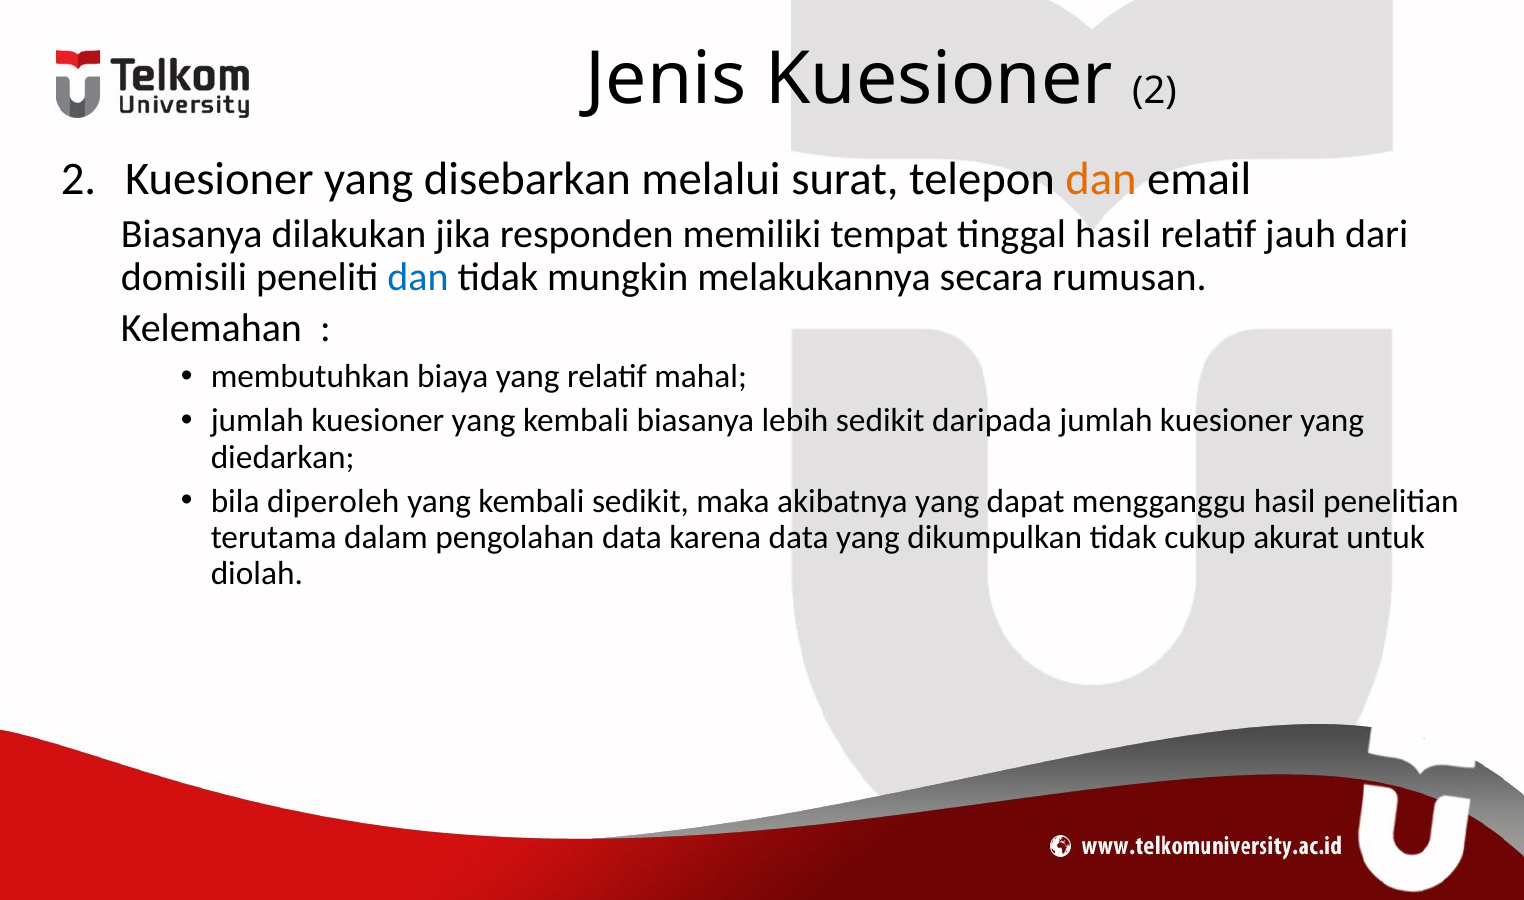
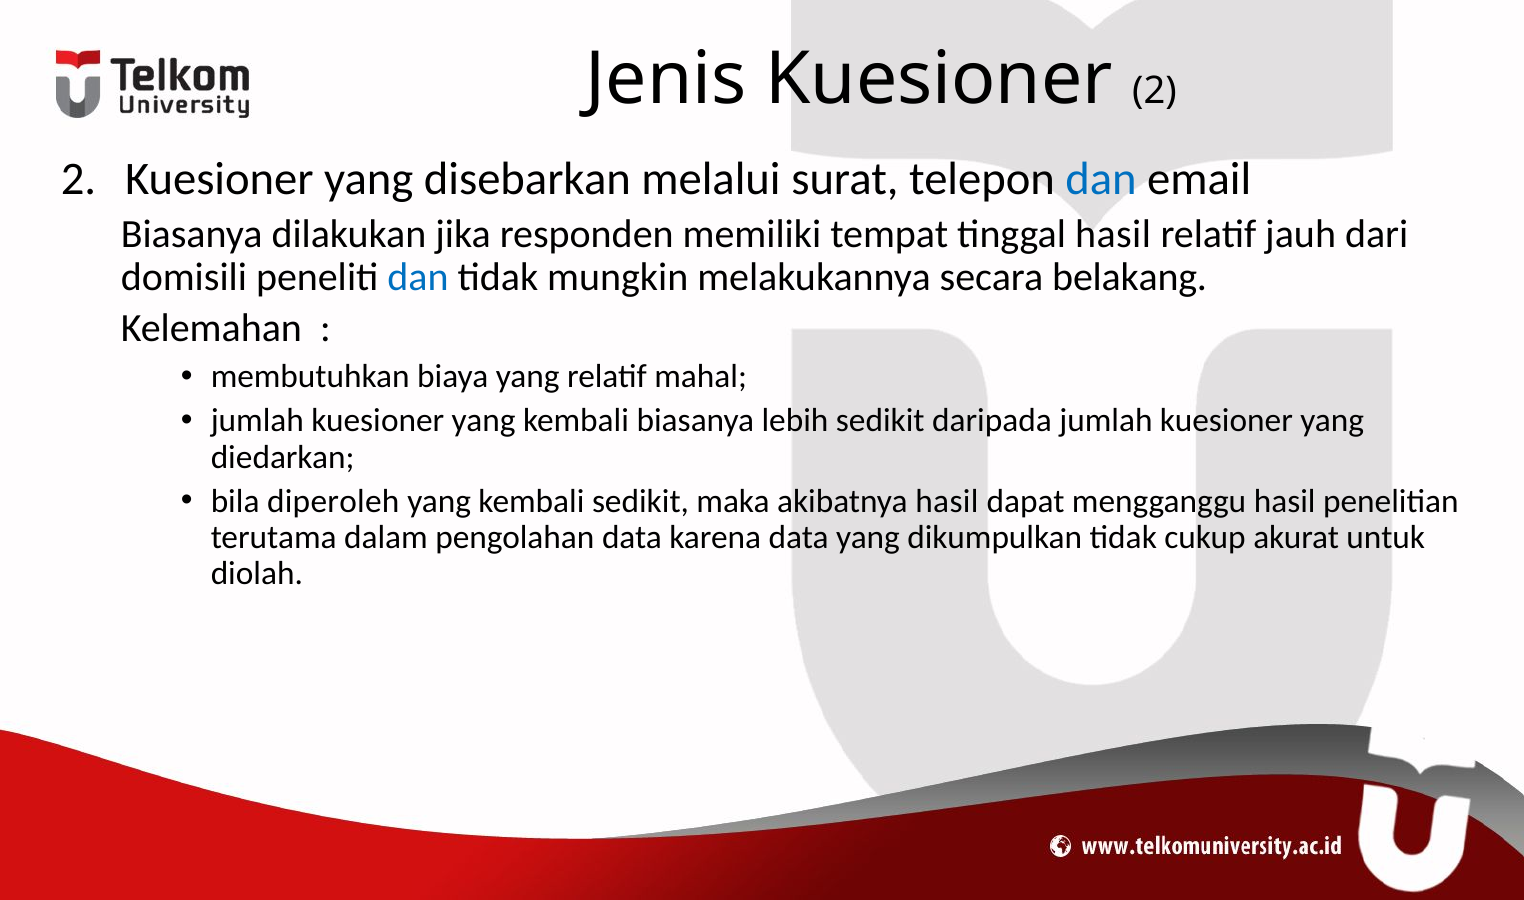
dan at (1101, 179) colour: orange -> blue
rumusan: rumusan -> belakang
akibatnya yang: yang -> hasil
